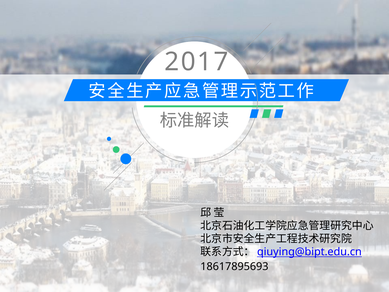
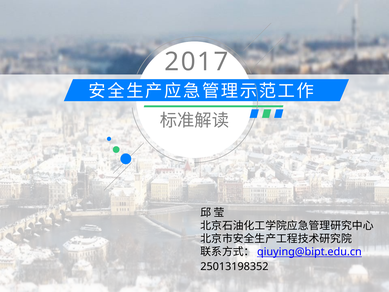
18617895693: 18617895693 -> 25013198352
